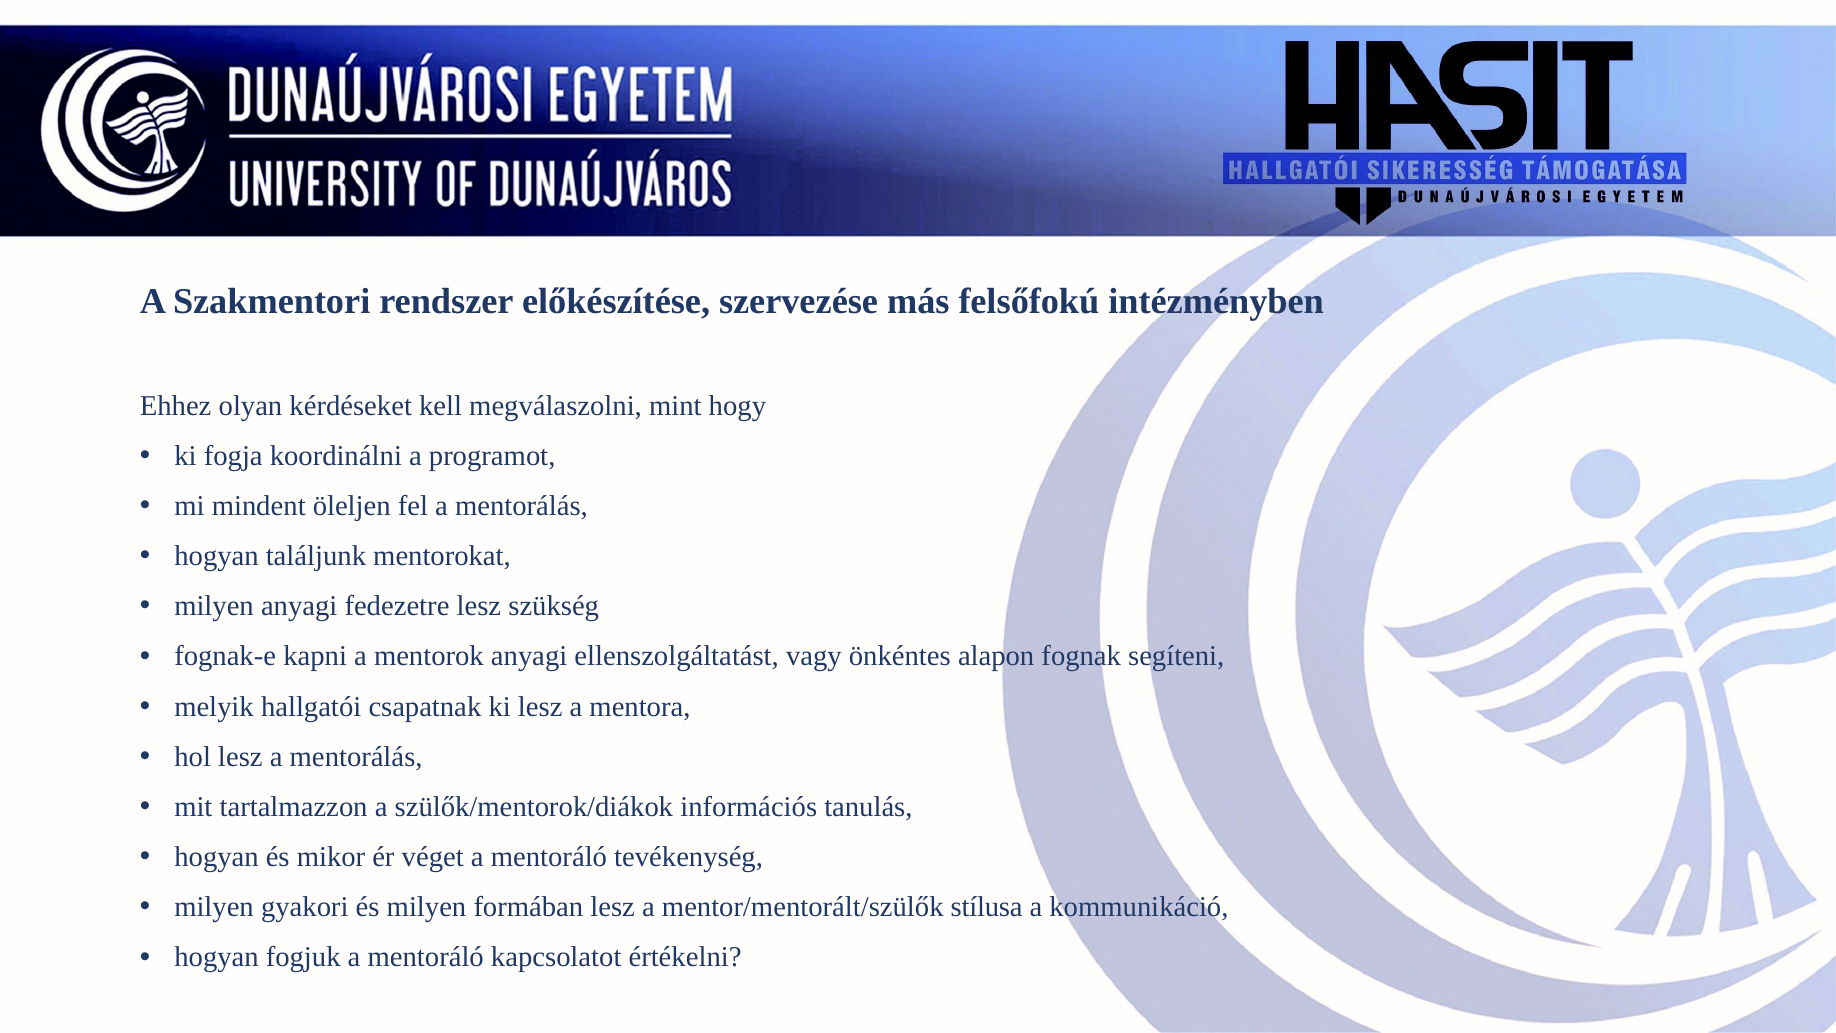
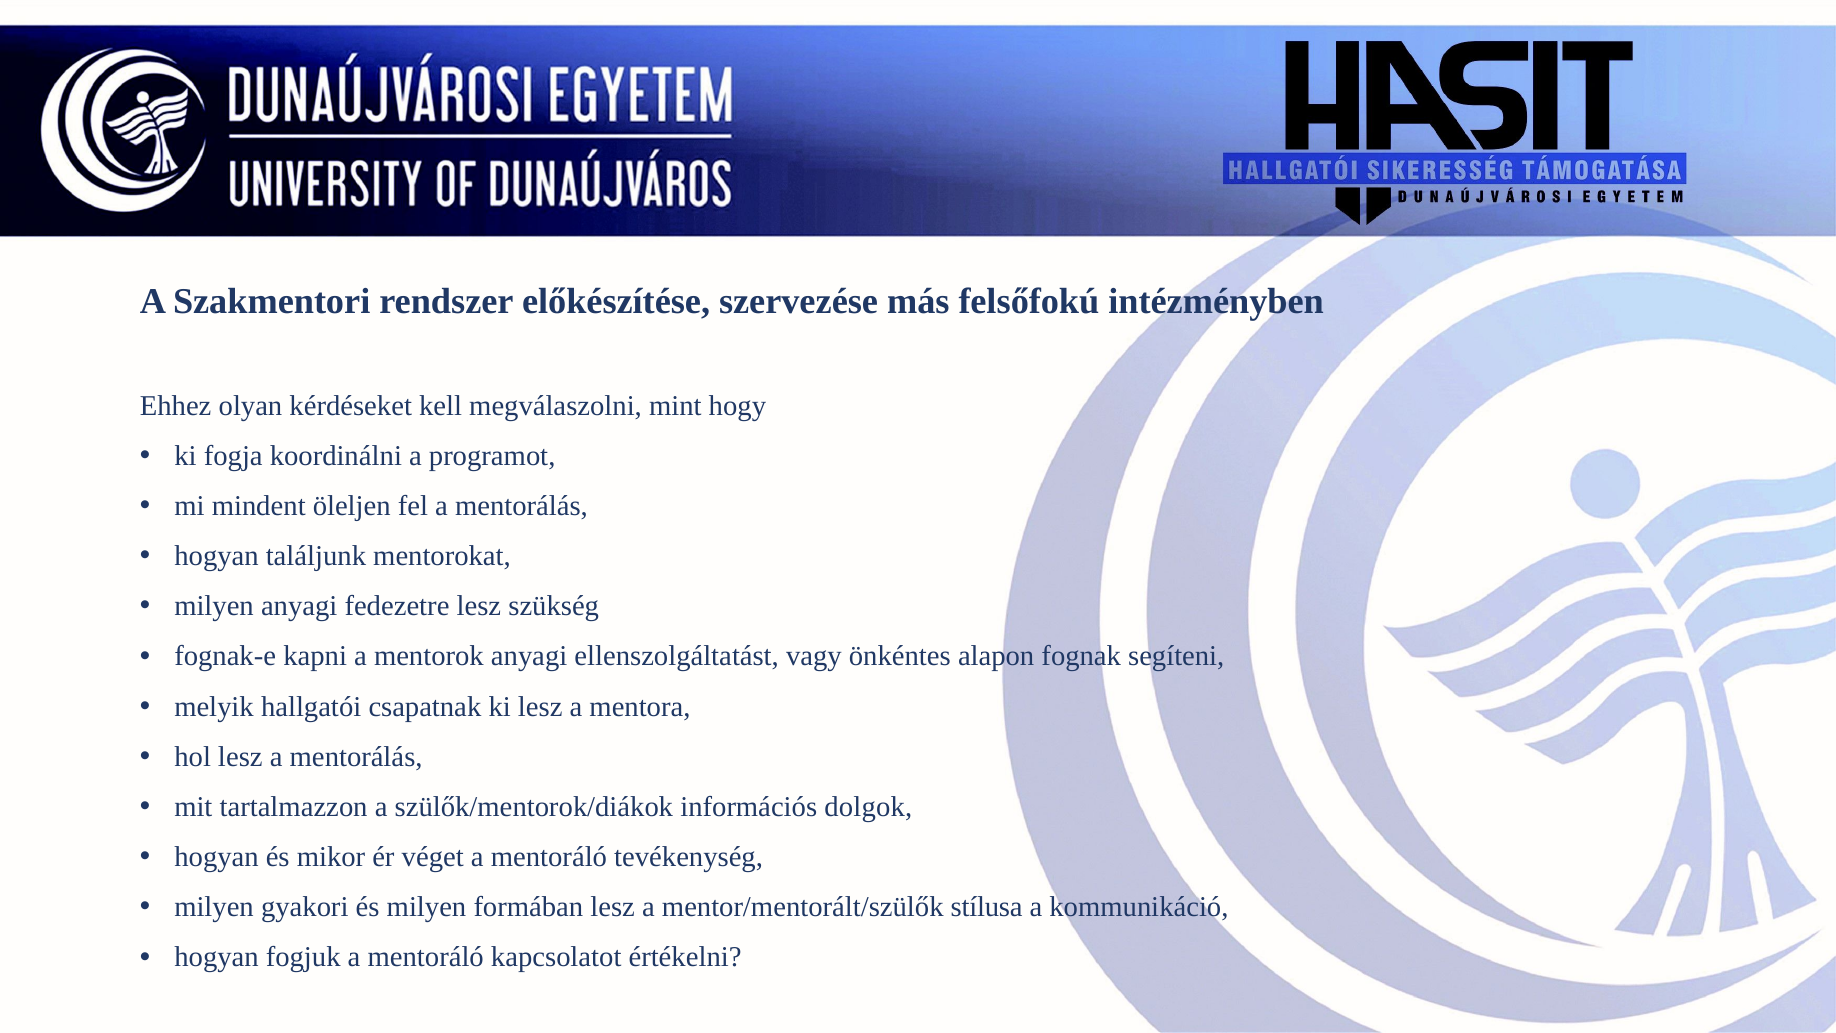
tanulás: tanulás -> dolgok
